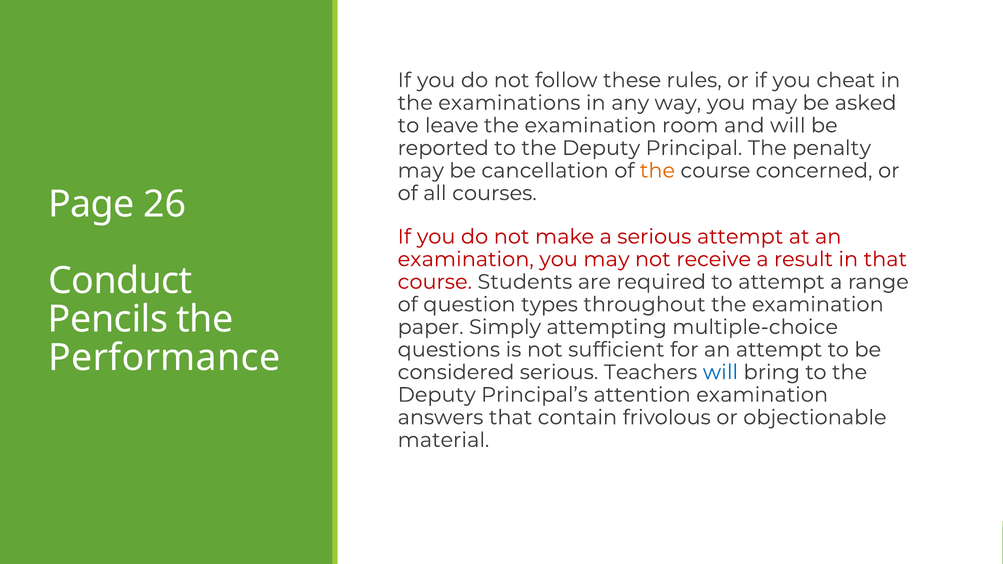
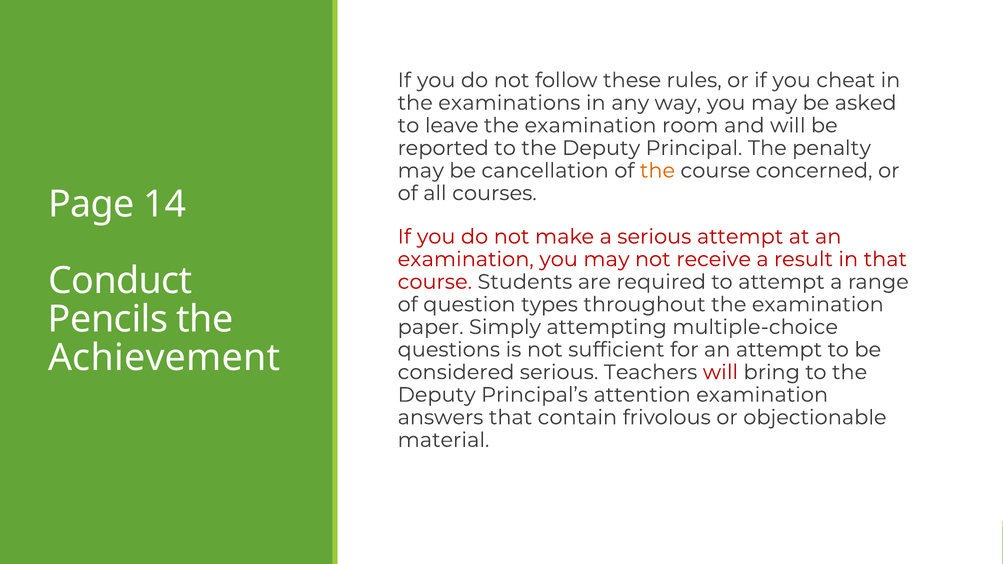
26: 26 -> 14
Performance: Performance -> Achievement
will at (720, 372) colour: blue -> red
